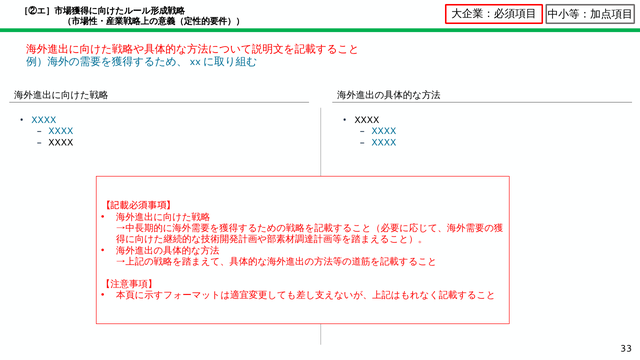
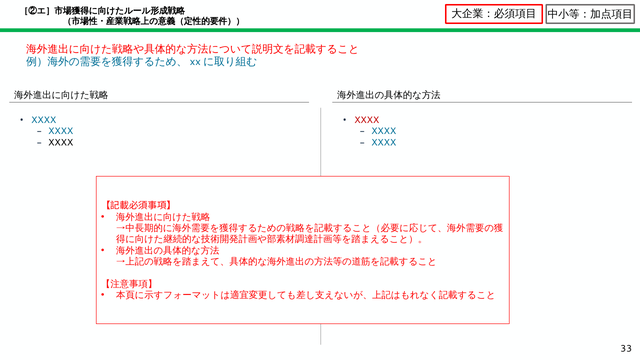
XXXX at (367, 120) colour: black -> red
